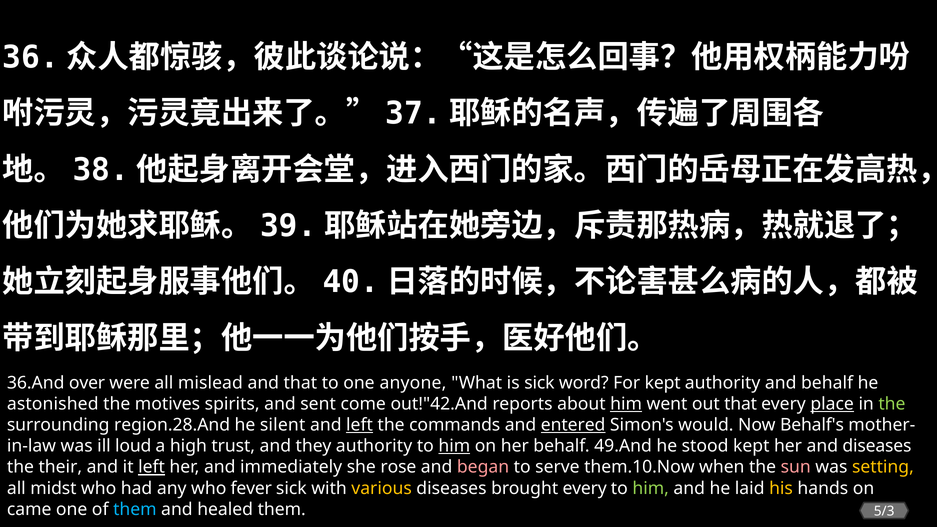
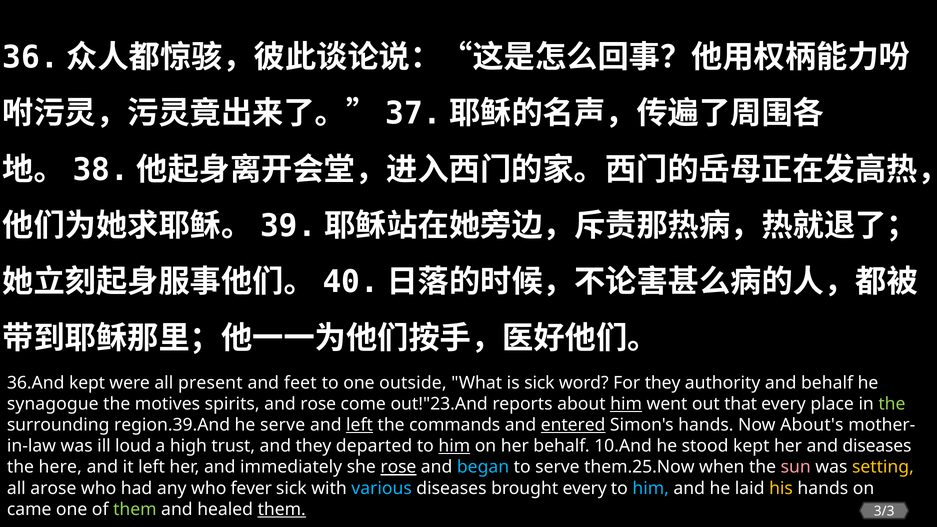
36.And over: over -> kept
mislead: mislead -> present
and that: that -> feet
anyone: anyone -> outside
For kept: kept -> they
astonished: astonished -> synagogue
and sent: sent -> rose
out!"42.And: out!"42.And -> out!"23.And
place underline: present -> none
region.28.And: region.28.And -> region.39.And
he silent: silent -> serve
Simon's would: would -> hands
Behalf's: Behalf's -> About's
they authority: authority -> departed
49.And: 49.And -> 10.And
their: their -> here
left at (152, 467) underline: present -> none
rose at (398, 467) underline: none -> present
began colour: pink -> light blue
them.10.Now: them.10.Now -> them.25.Now
midst: midst -> arose
various colour: yellow -> light blue
him at (651, 488) colour: light green -> light blue
them at (135, 509) colour: light blue -> light green
them at (282, 509) underline: none -> present
5/3: 5/3 -> 3/3
